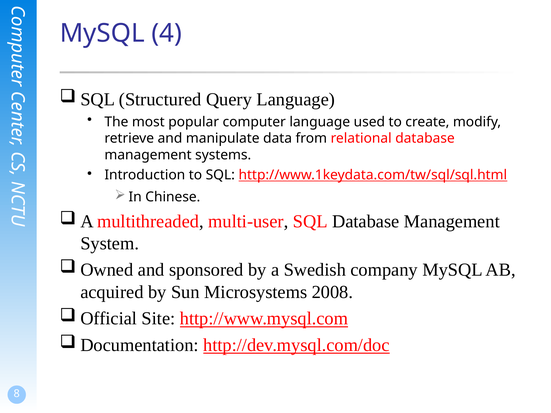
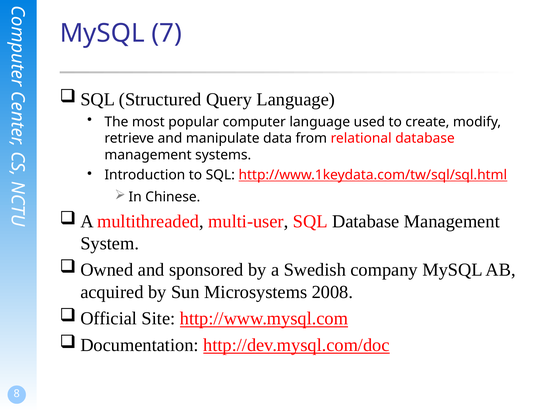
4: 4 -> 7
